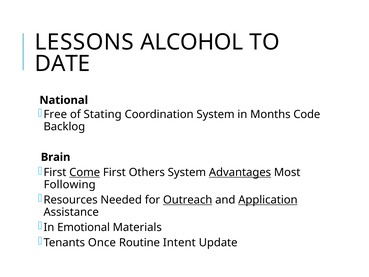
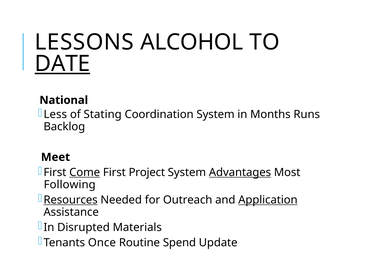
DATE underline: none -> present
Free: Free -> Less
Code: Code -> Runs
Brain: Brain -> Meet
Others: Others -> Project
Resources underline: none -> present
Outreach underline: present -> none
Emotional: Emotional -> Disrupted
Intent: Intent -> Spend
